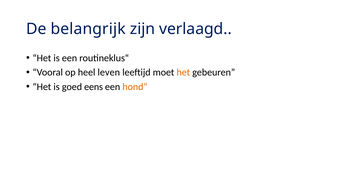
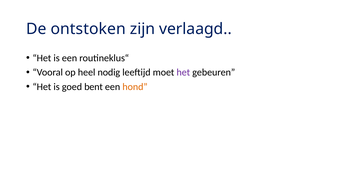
belangrijk: belangrijk -> ontstoken
leven: leven -> nodig
het at (183, 72) colour: orange -> purple
eens: eens -> bent
